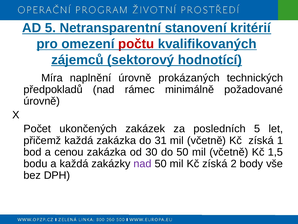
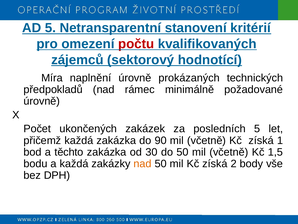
31: 31 -> 90
cenou: cenou -> těchto
nad at (143, 163) colour: purple -> orange
